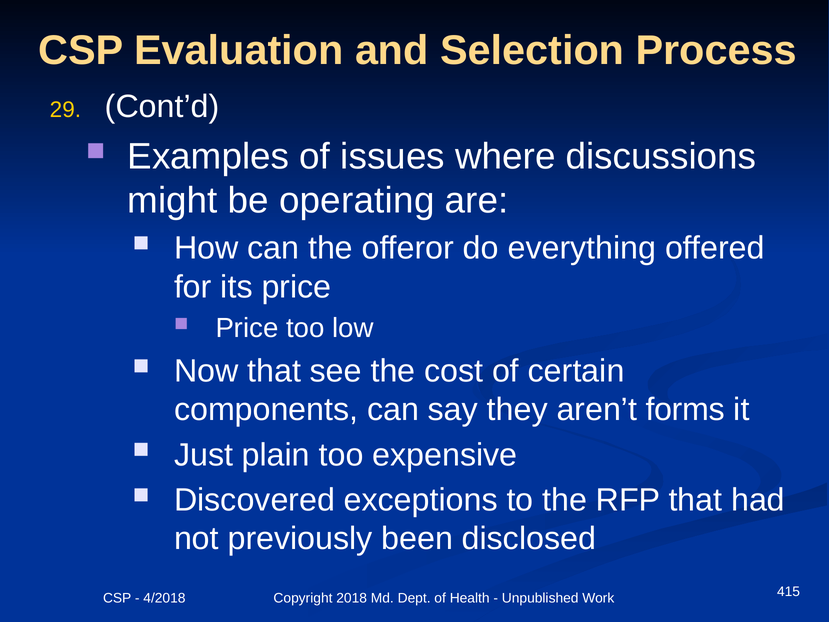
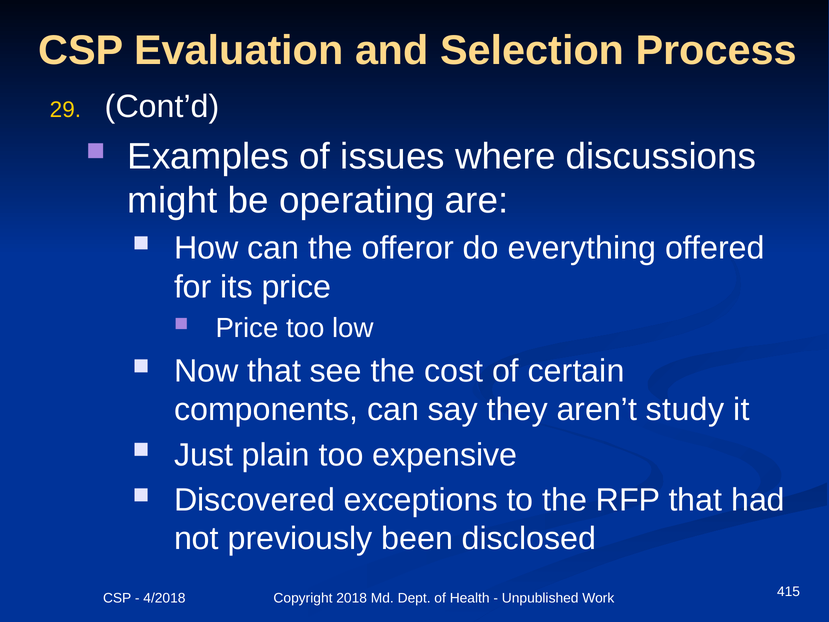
forms: forms -> study
